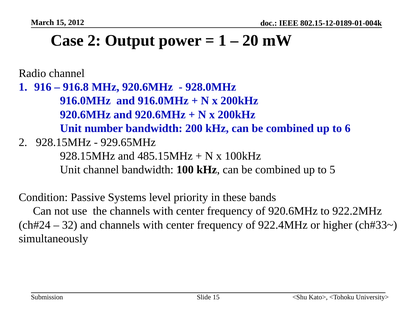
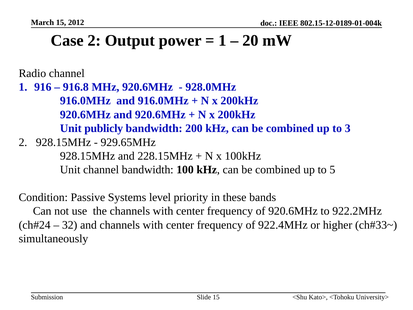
number: number -> publicly
6: 6 -> 3
485.15MHz: 485.15MHz -> 228.15MHz
